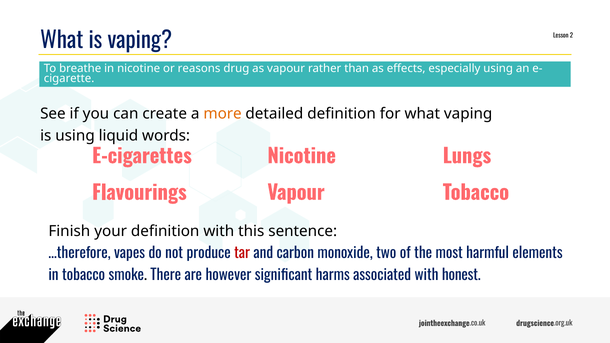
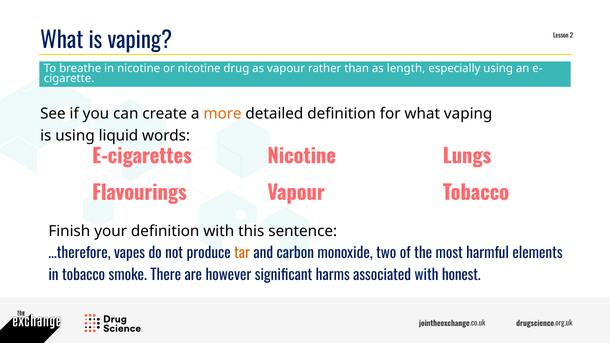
or reasons: reasons -> nicotine
effects: effects -> length
tar colour: red -> orange
